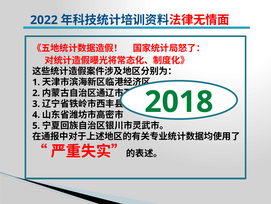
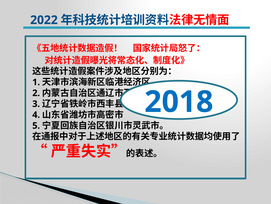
2018 colour: green -> blue
